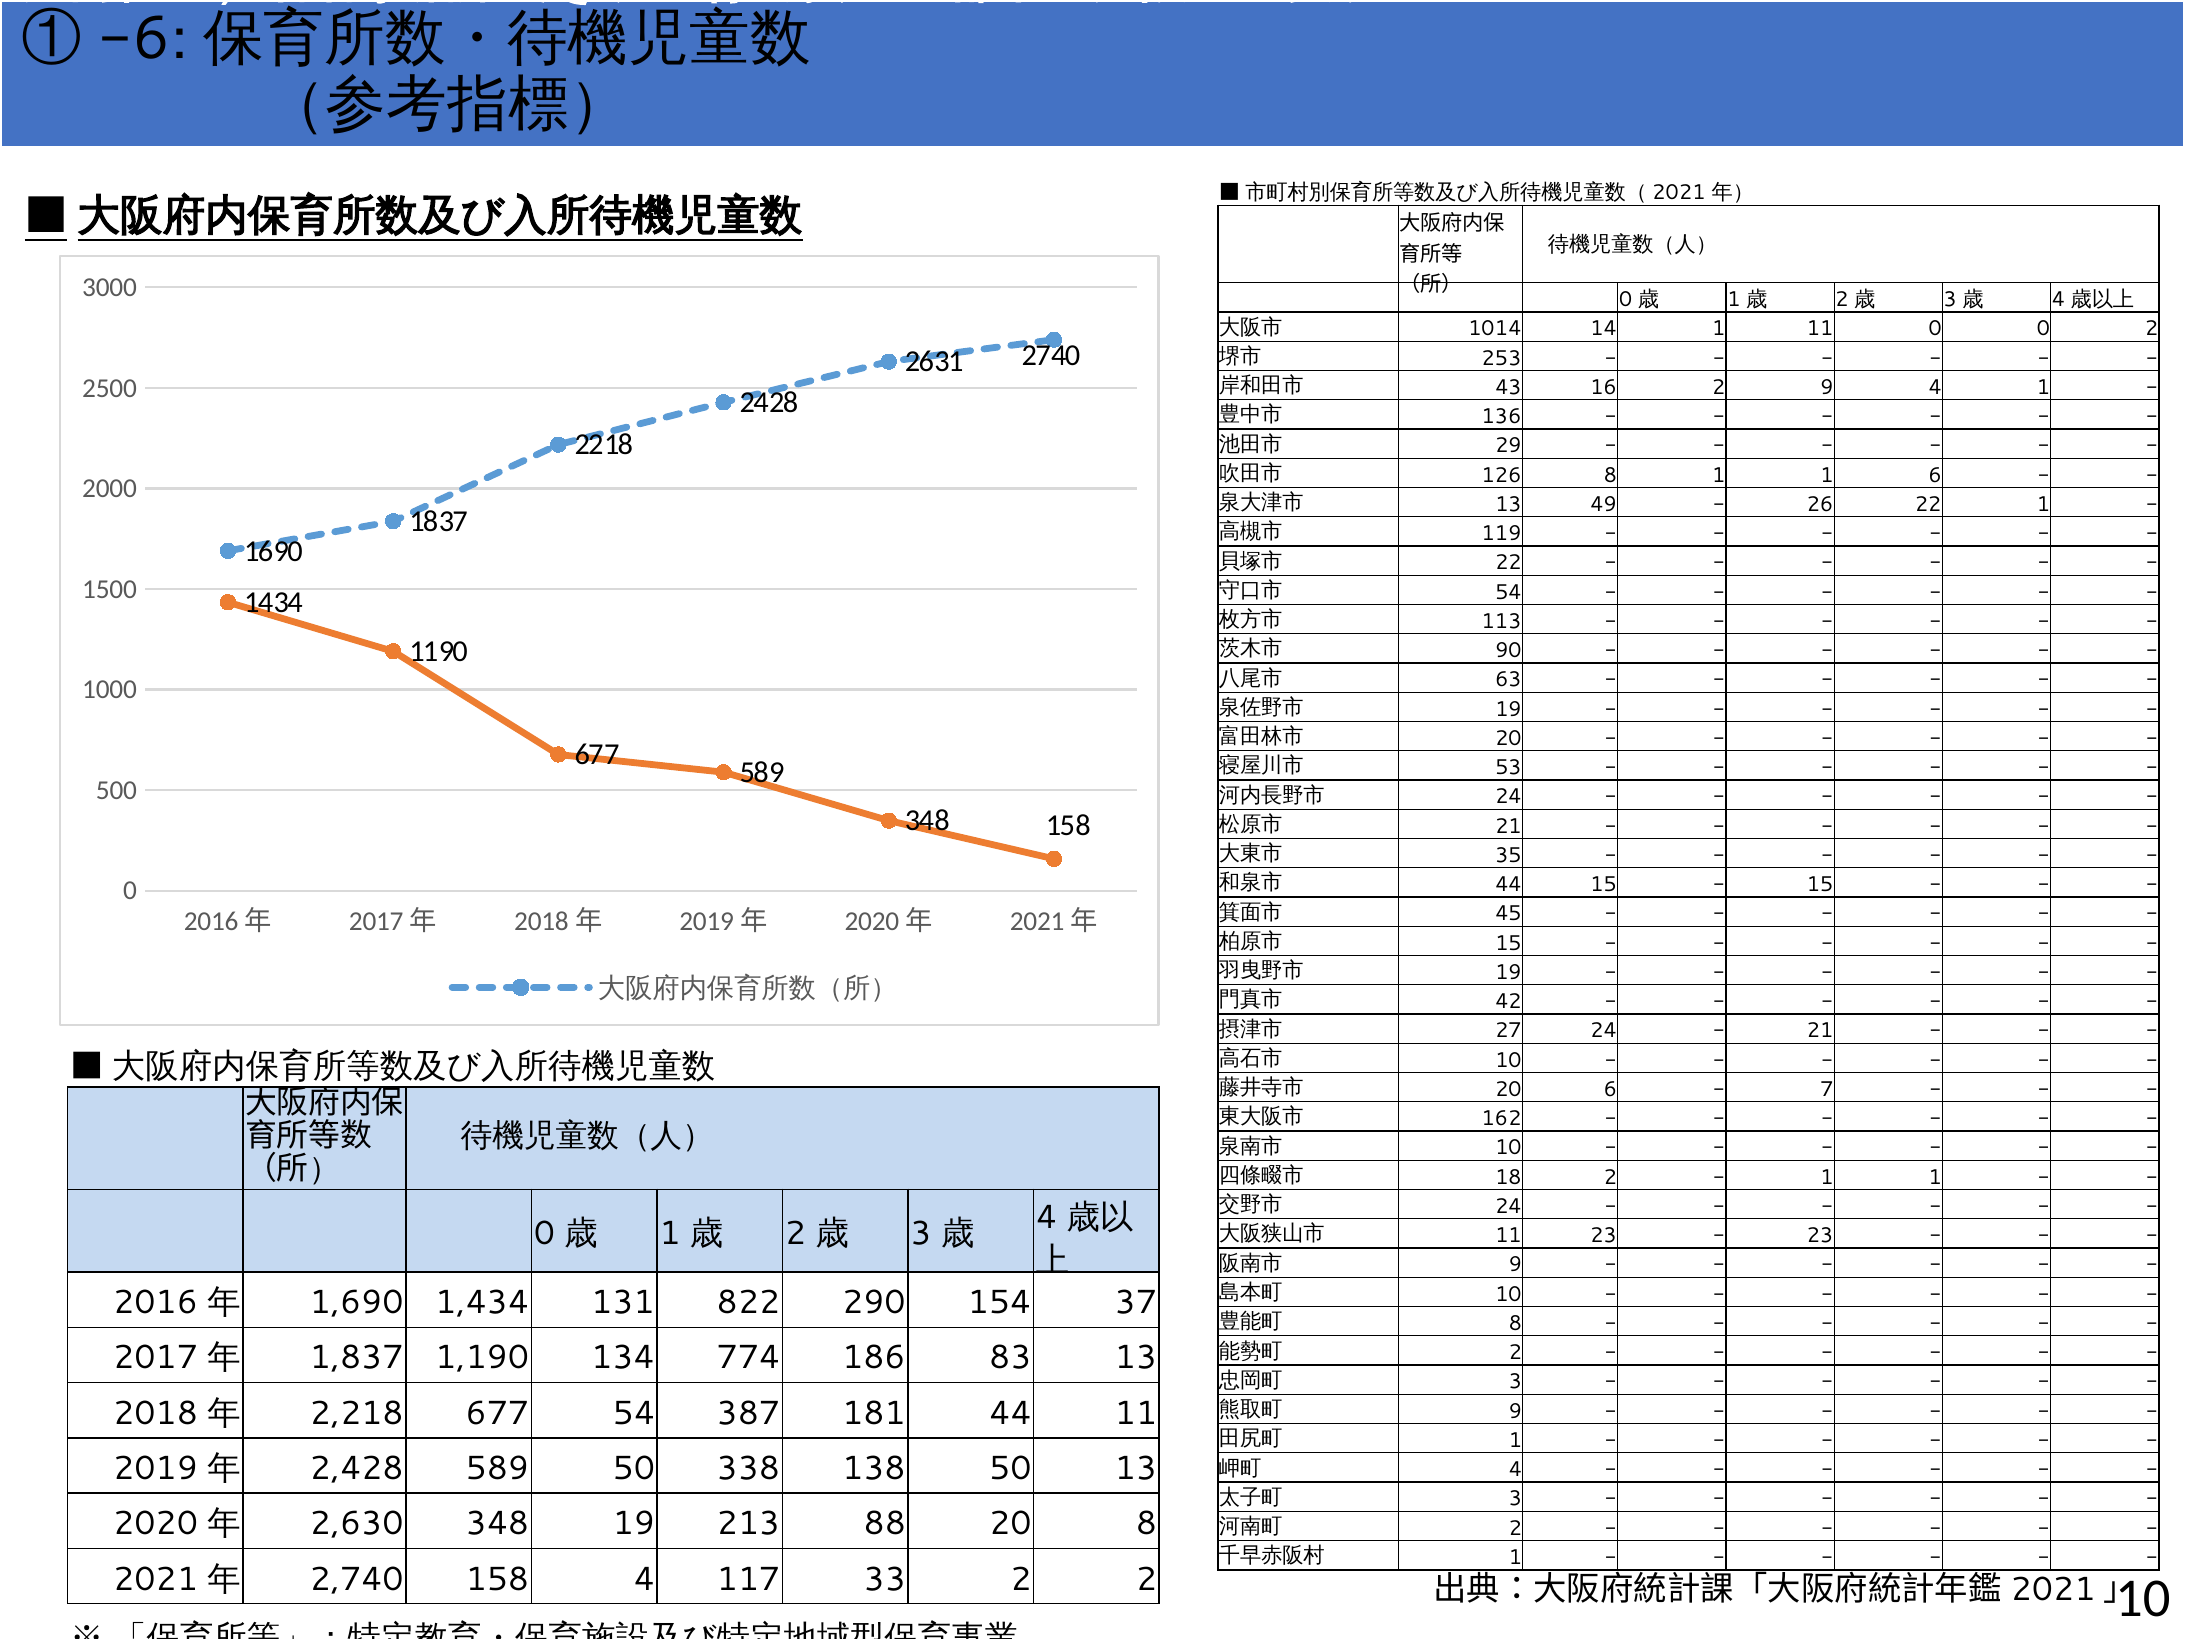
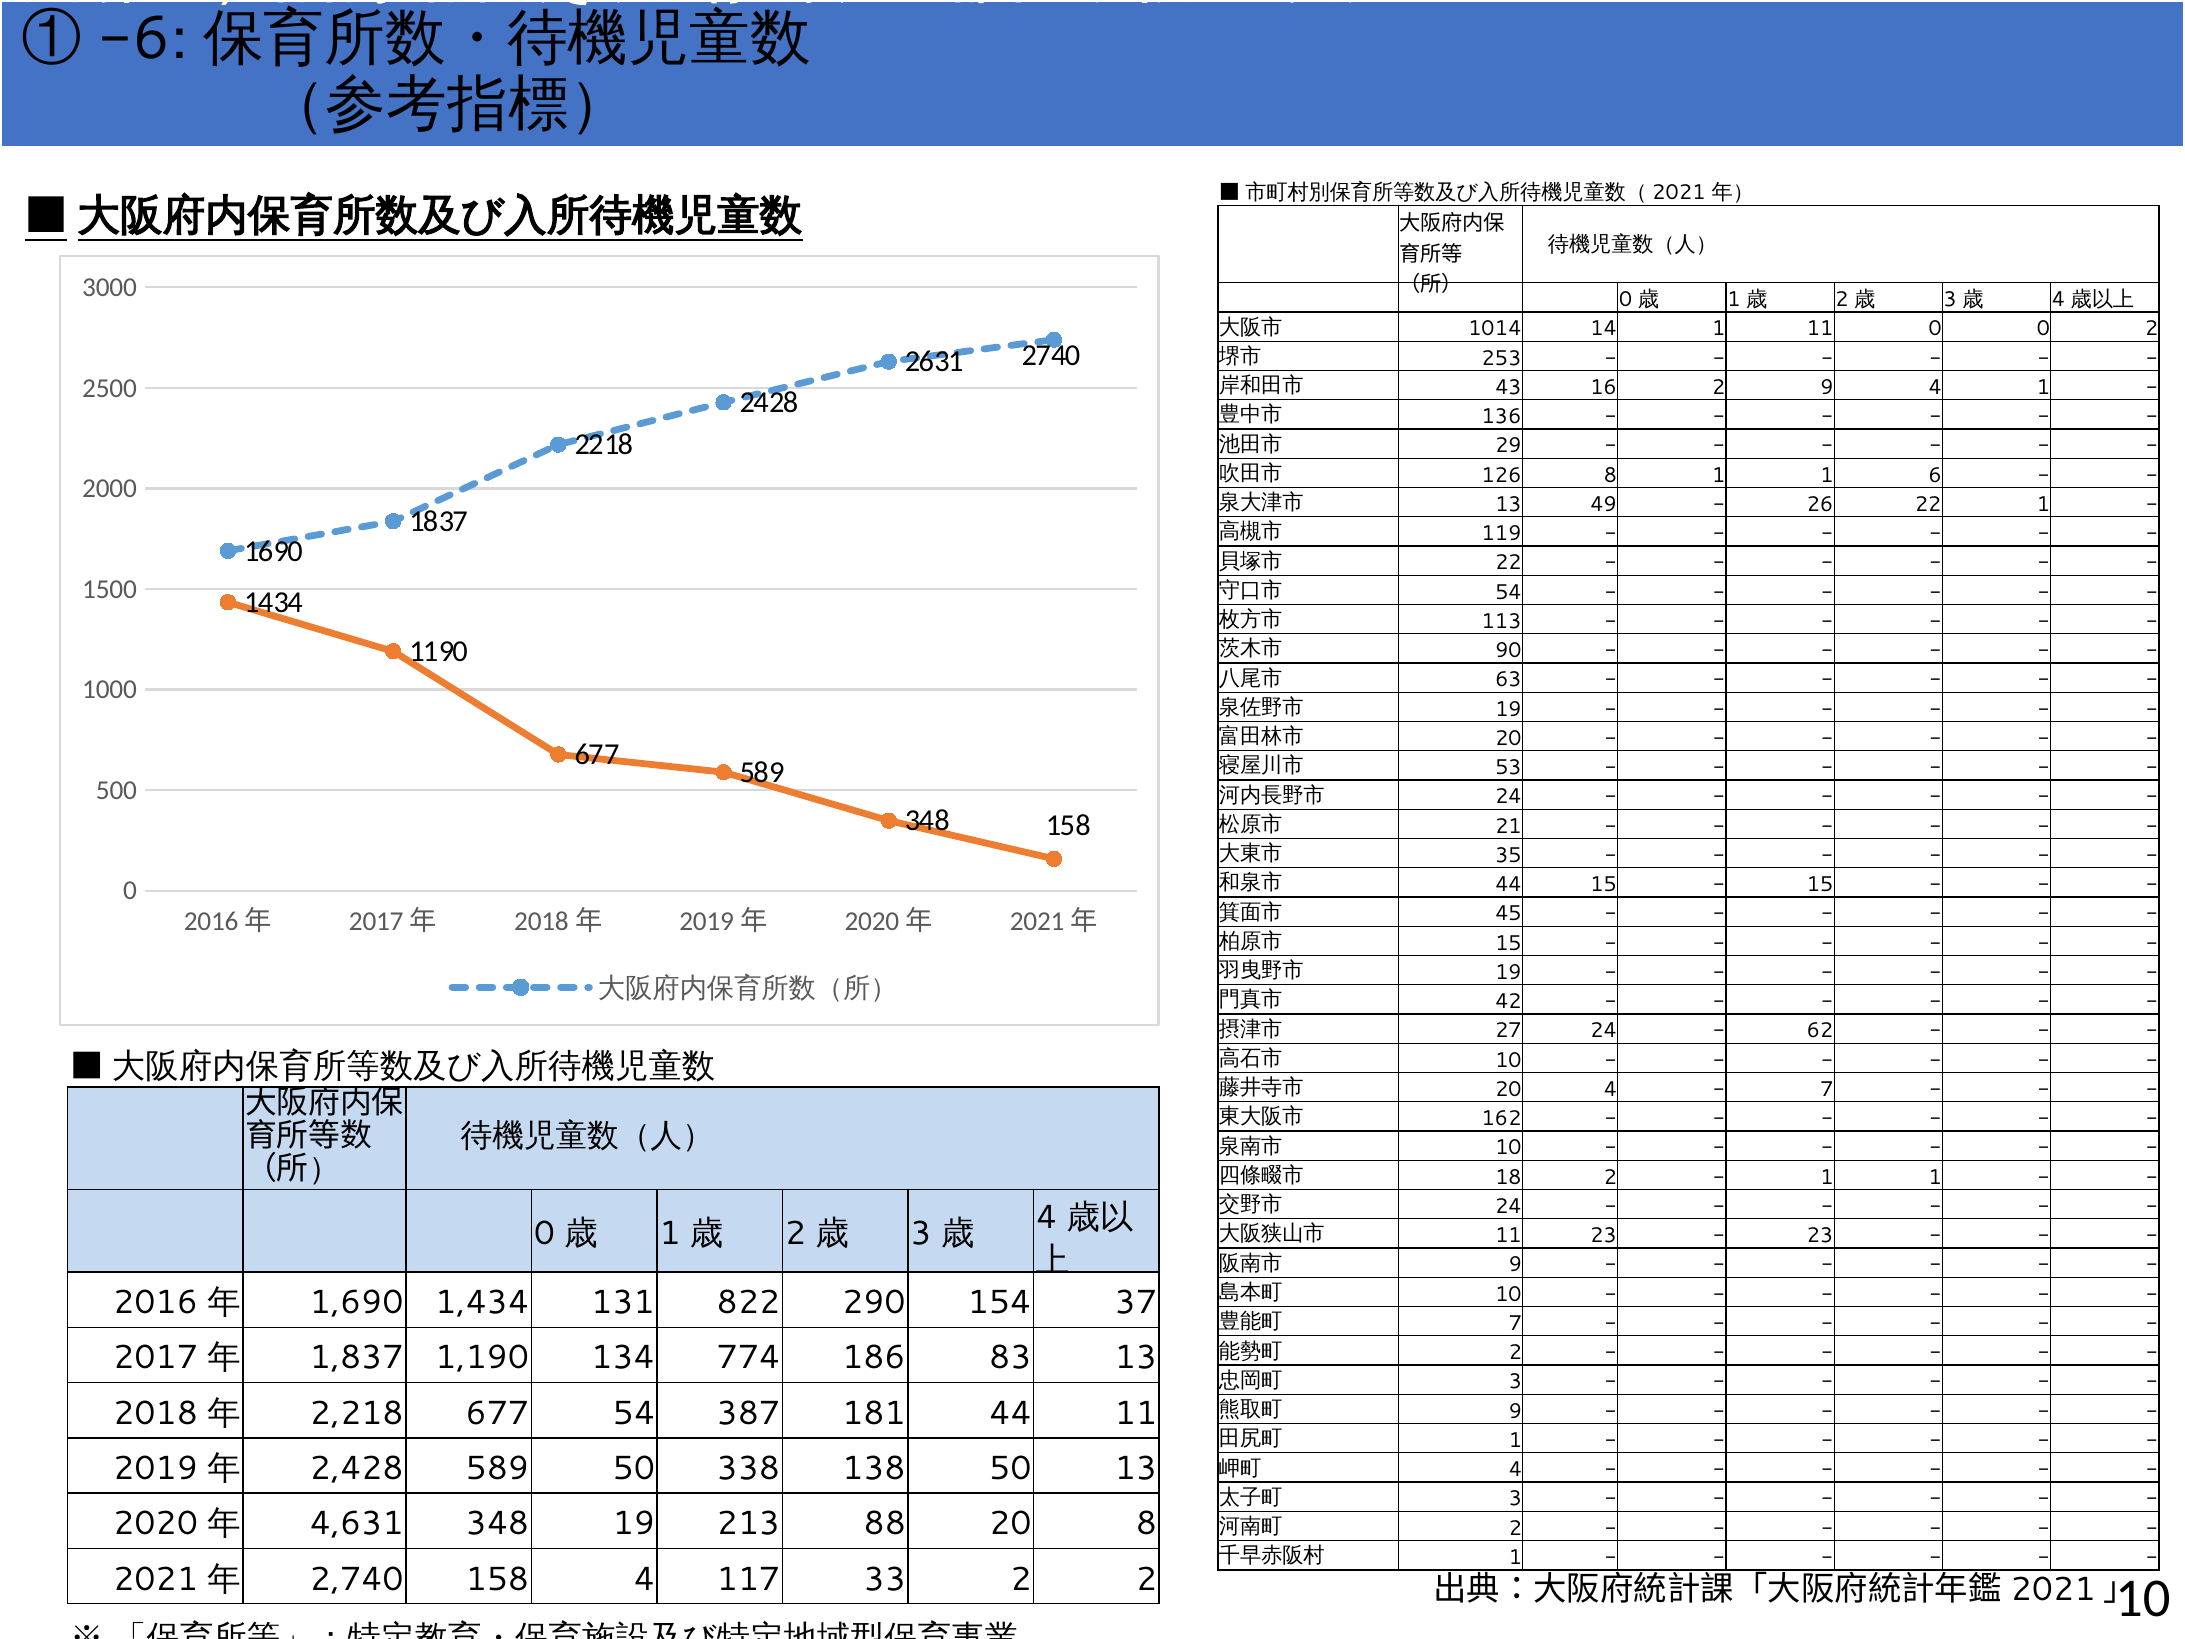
21 at (1820, 1031): 21 -> 62
20 6: 6 -> 4
8 at (1515, 1323): 8 -> 7
2,630: 2,630 -> 4,631
